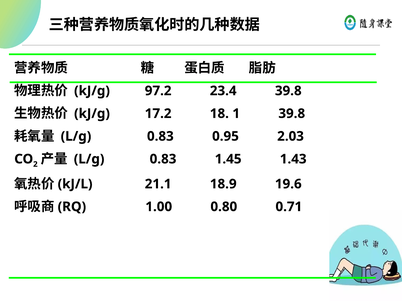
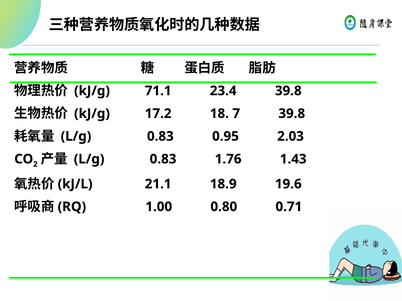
97.2: 97.2 -> 71.1
1: 1 -> 7
1.45: 1.45 -> 1.76
